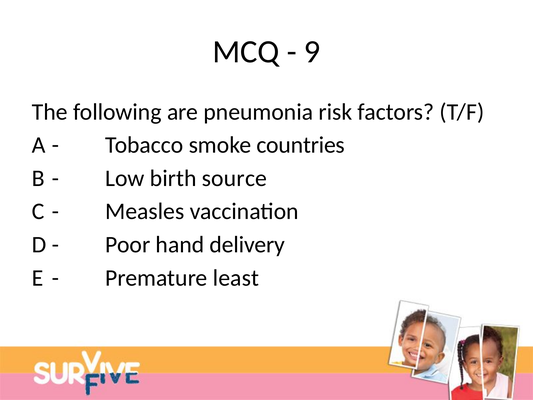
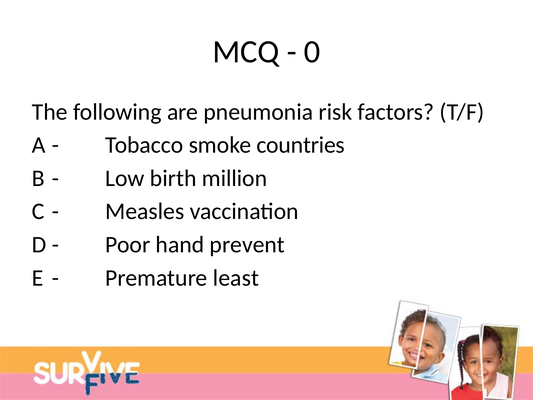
9: 9 -> 0
source: source -> million
delivery: delivery -> prevent
